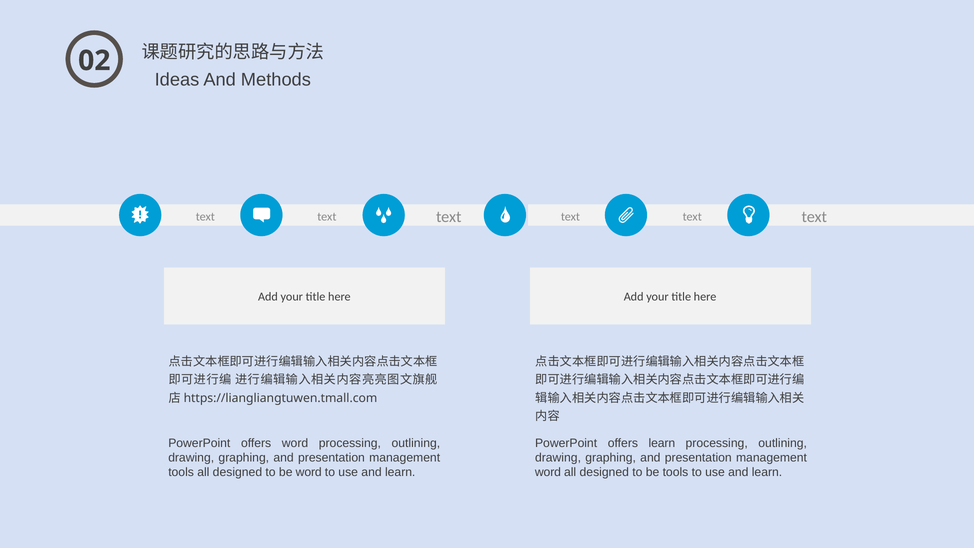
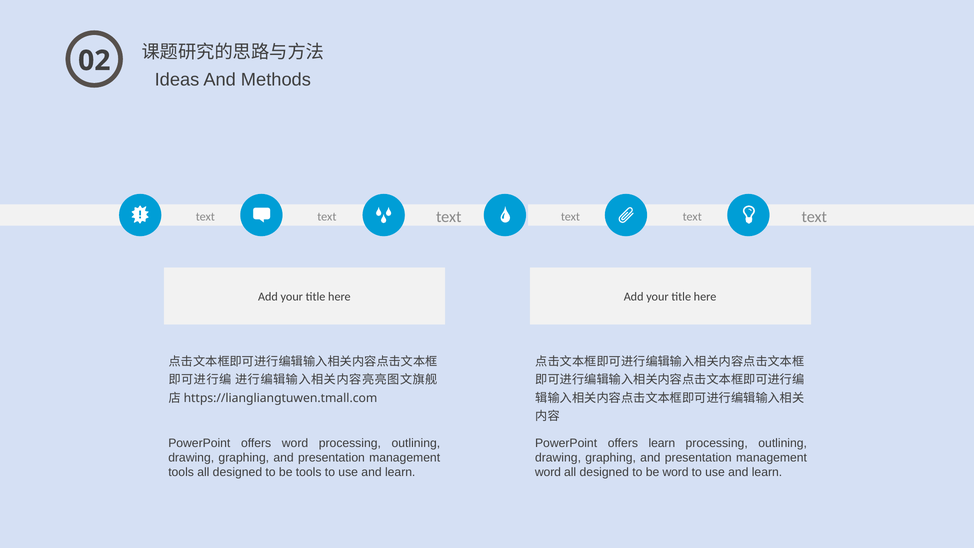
be word: word -> tools
be tools: tools -> word
